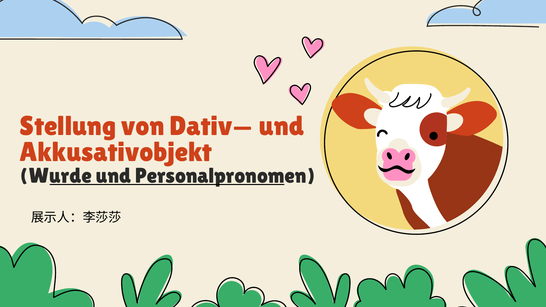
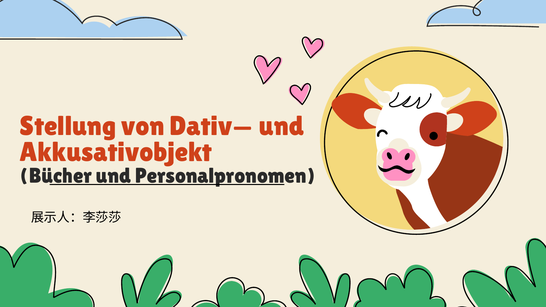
Wurde: Wurde -> Bücher
